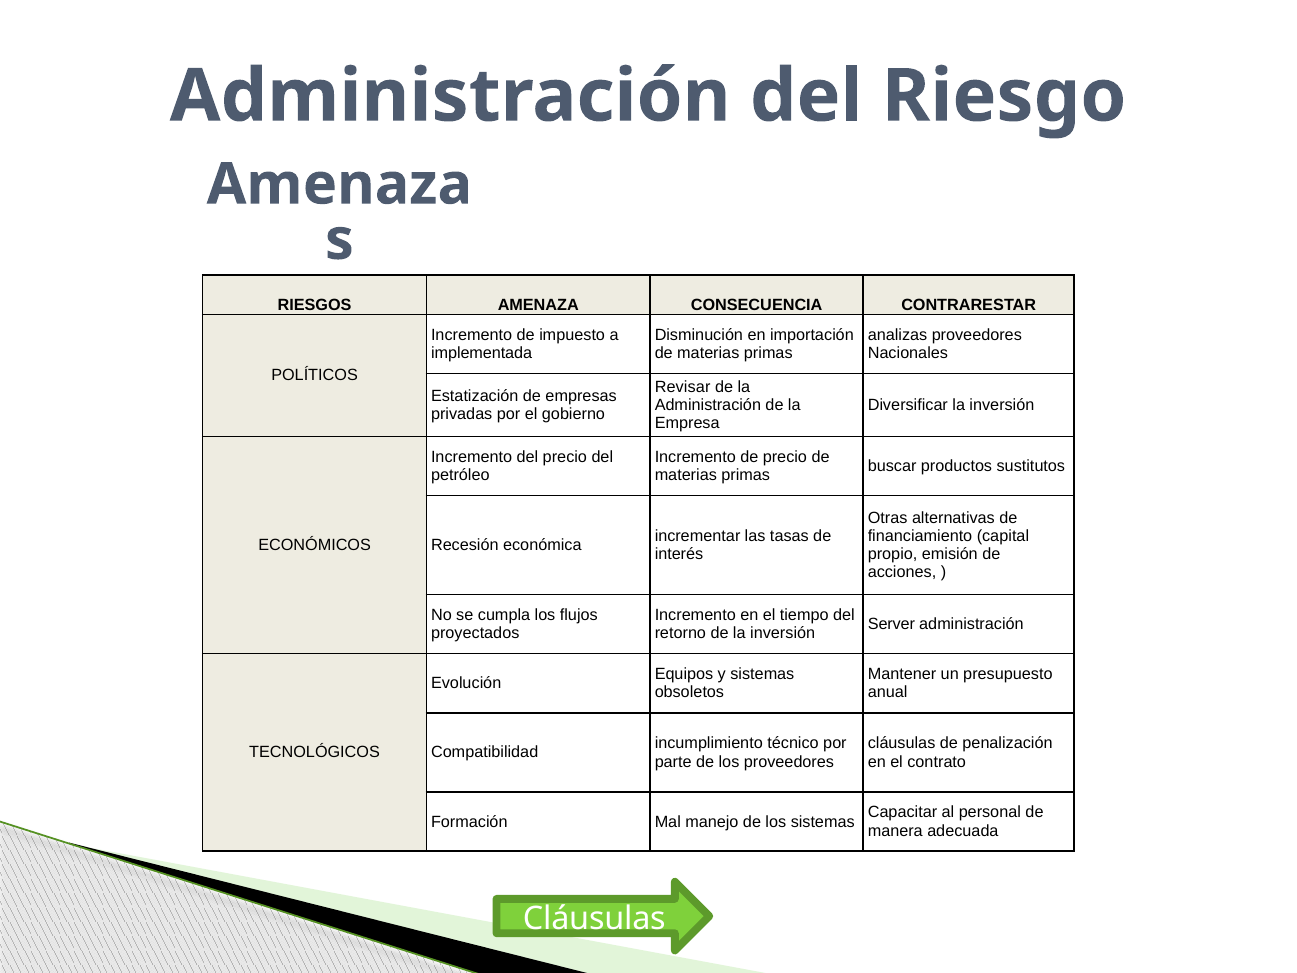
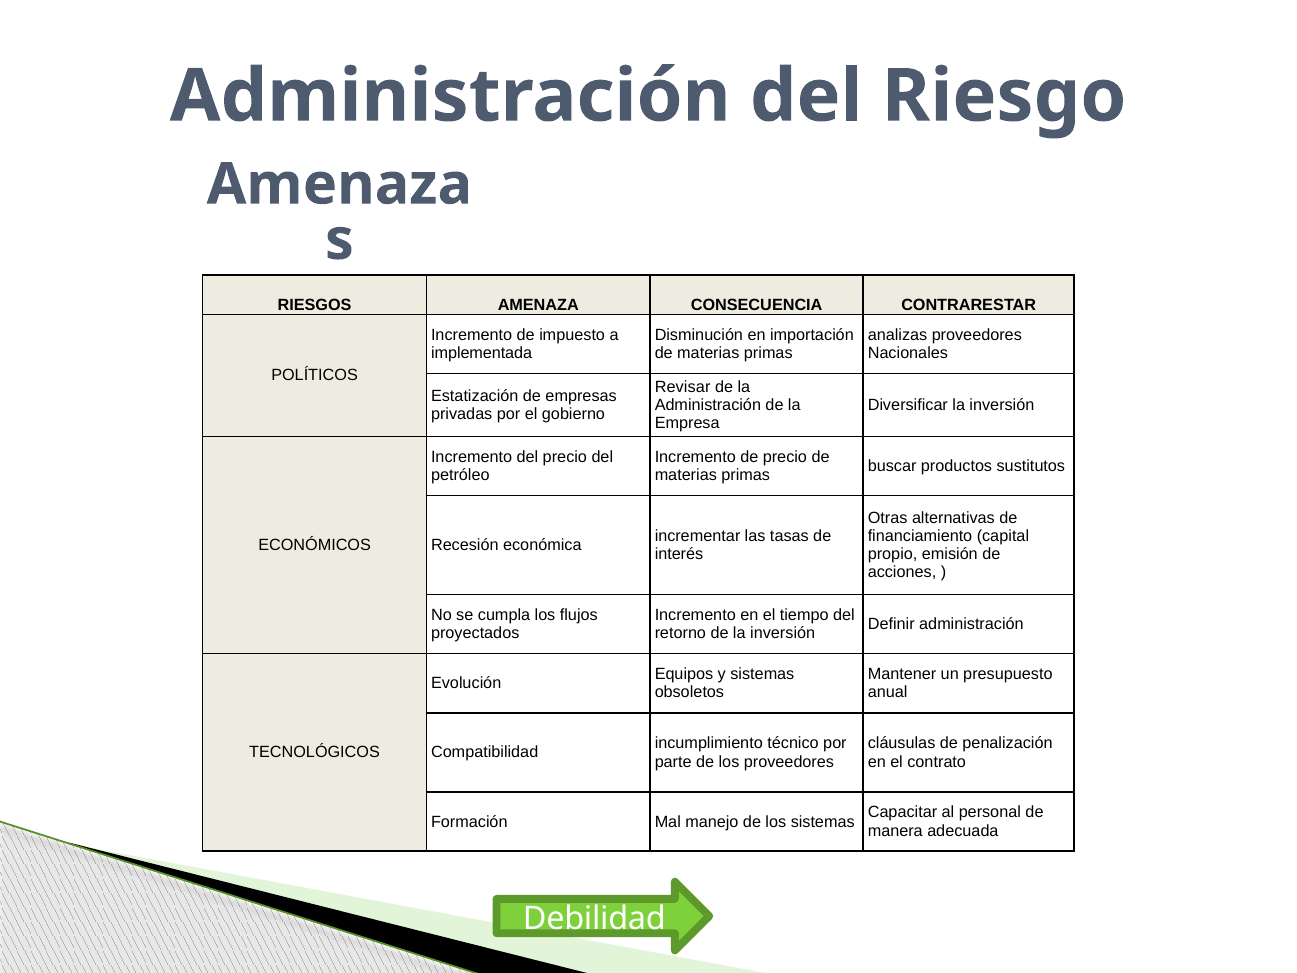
Server: Server -> Definir
Cláusulas at (594, 918): Cláusulas -> Debilidad
